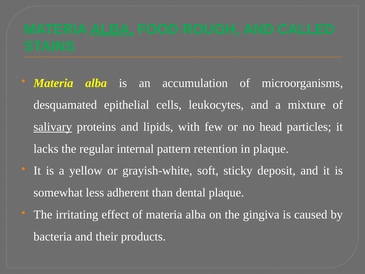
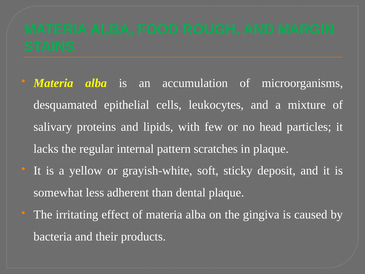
CALLED: CALLED -> MARGIN
salivary underline: present -> none
retention: retention -> scratches
